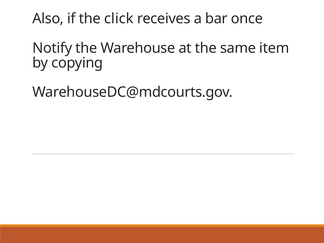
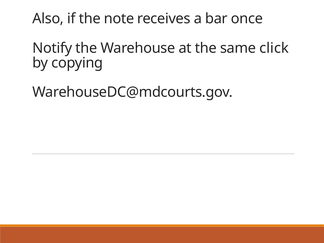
click: click -> note
item: item -> click
